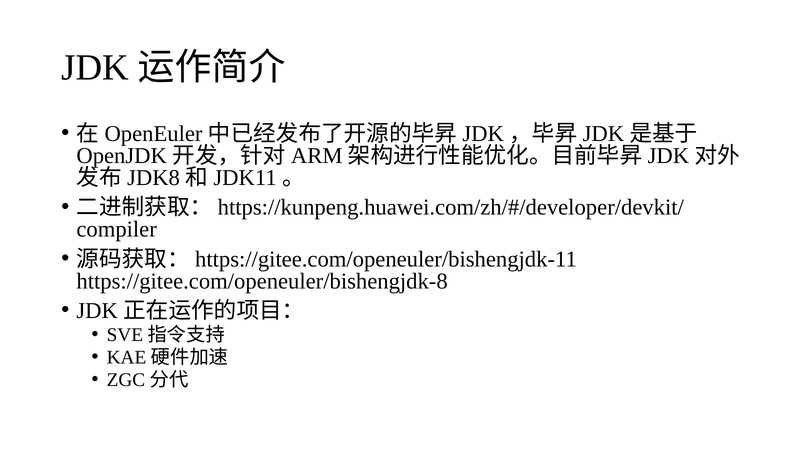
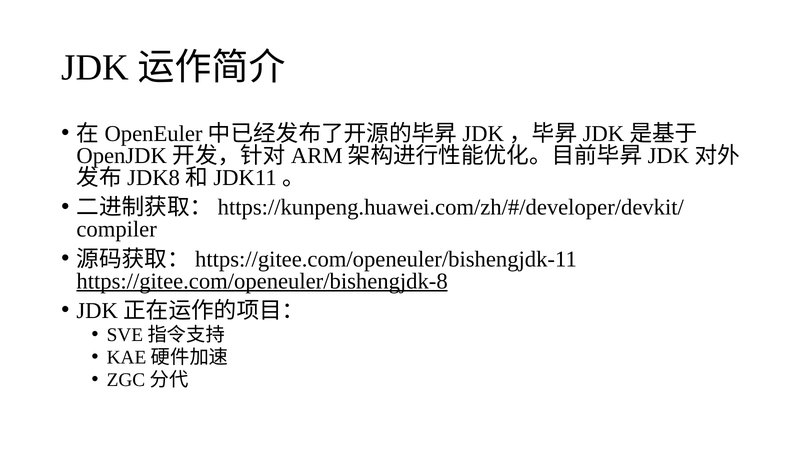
https://gitee.com/openeuler/bishengjdk-8 underline: none -> present
